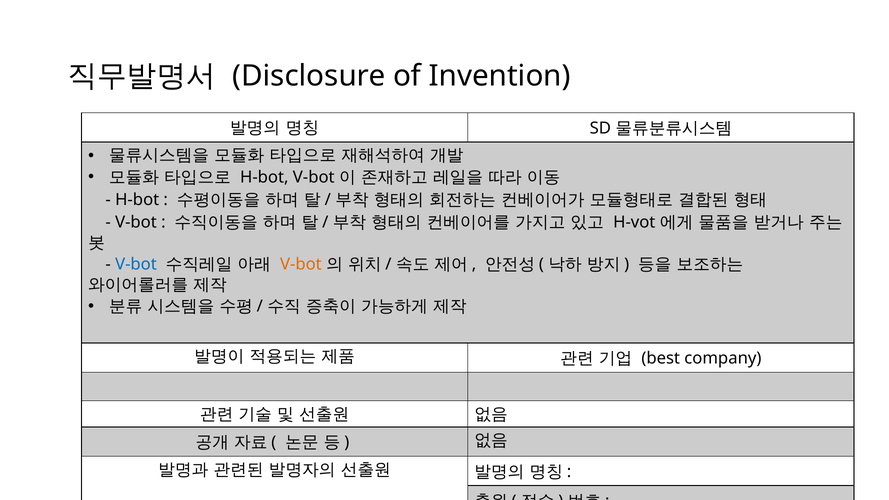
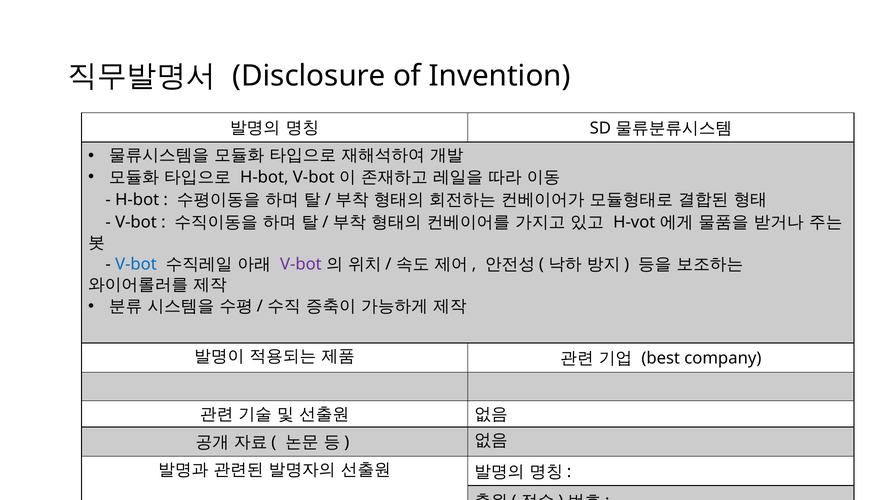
V-bot at (301, 264) colour: orange -> purple
